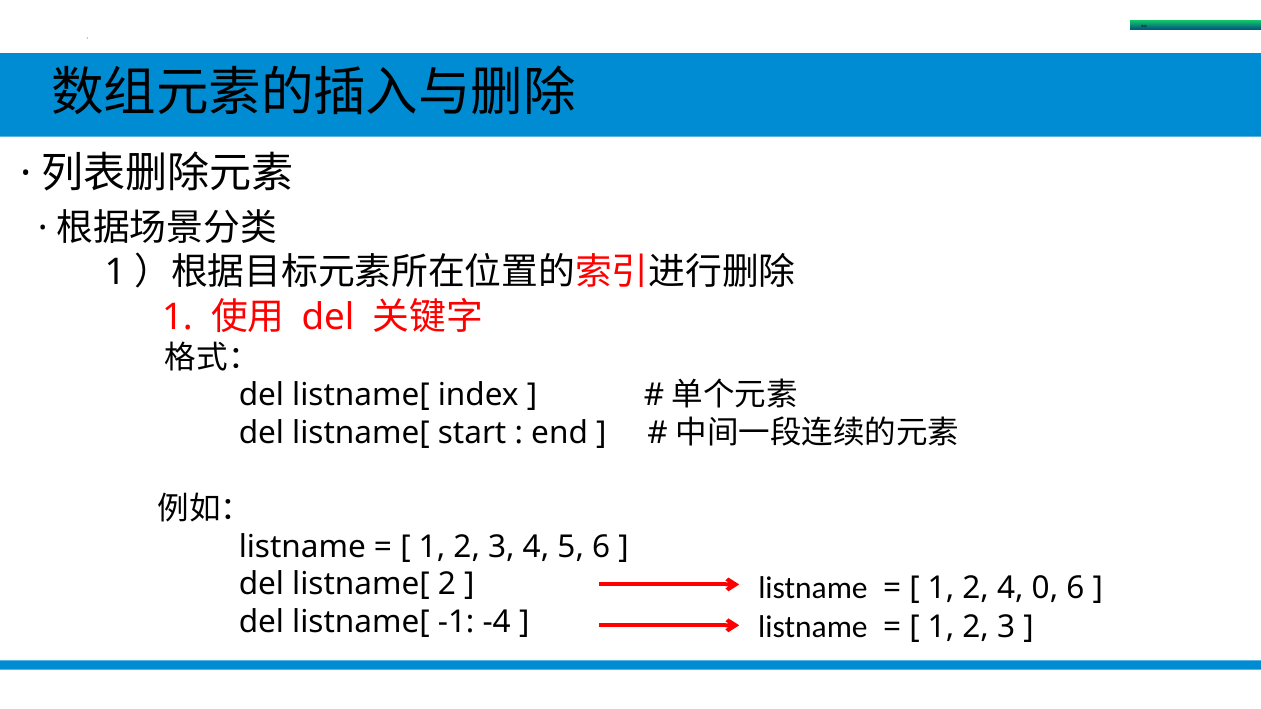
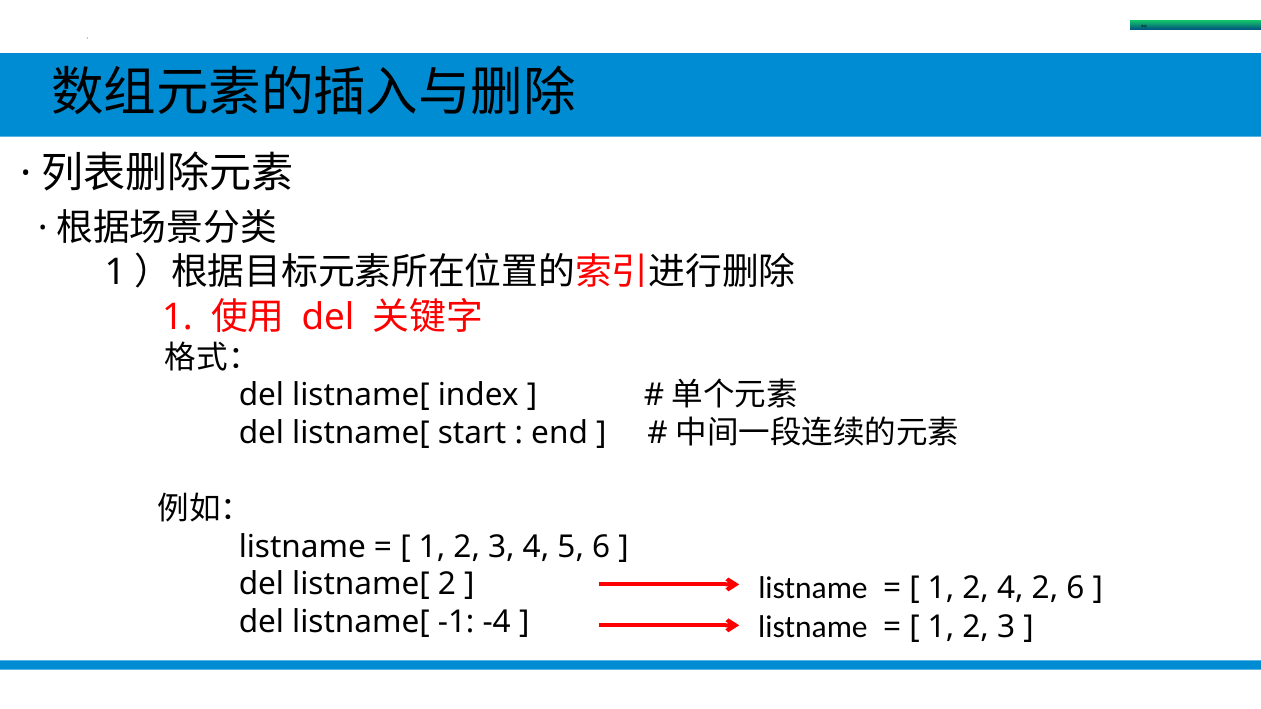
4 0: 0 -> 2
